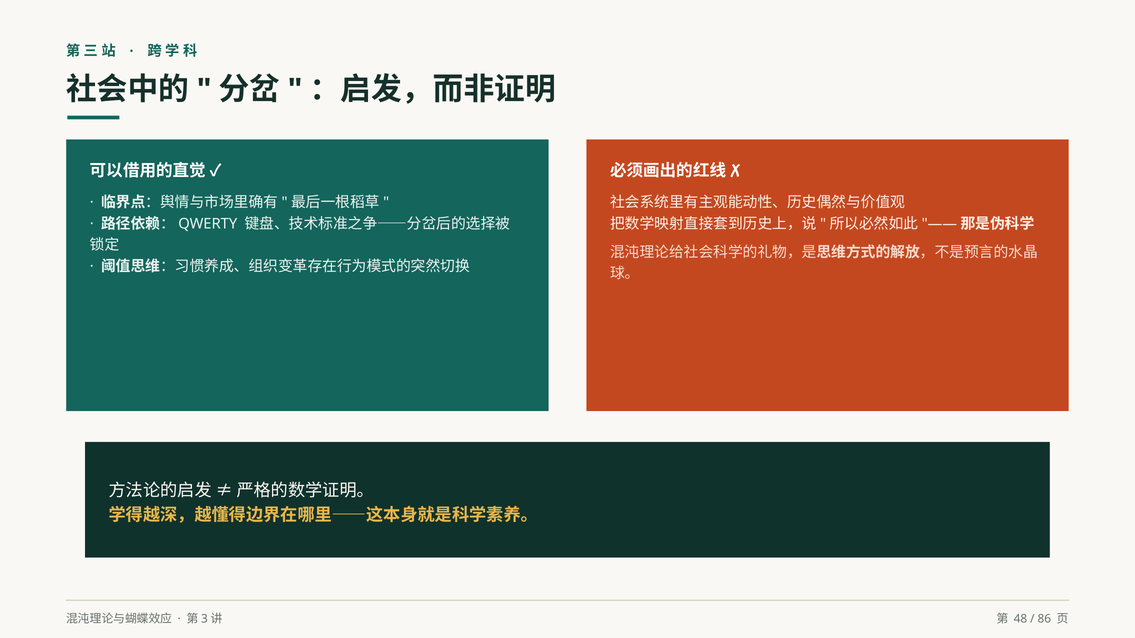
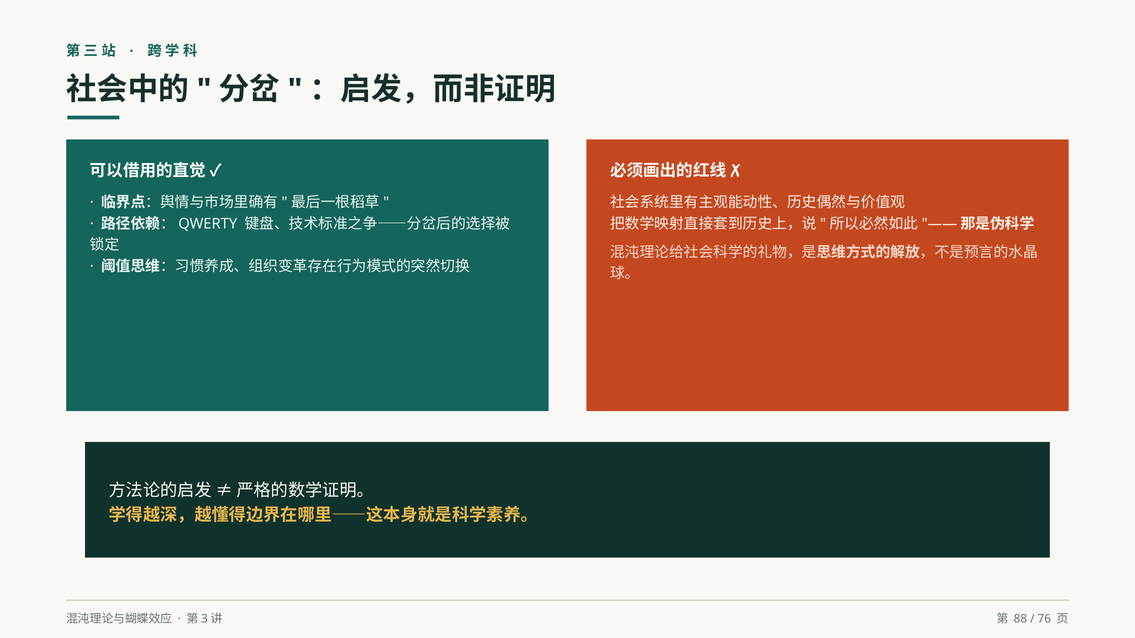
48: 48 -> 88
86: 86 -> 76
